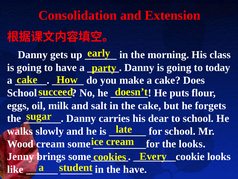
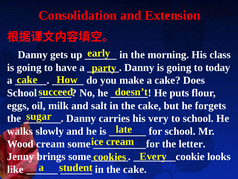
dear: dear -> very
the looks: looks -> letter
have at (135, 169): have -> cake
